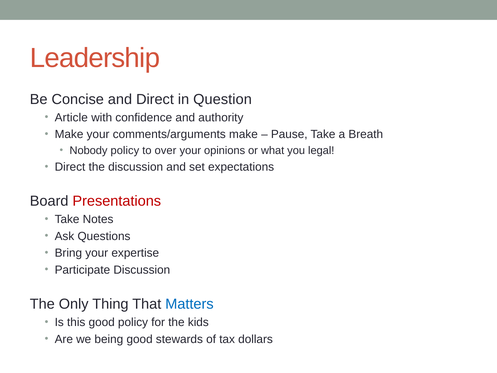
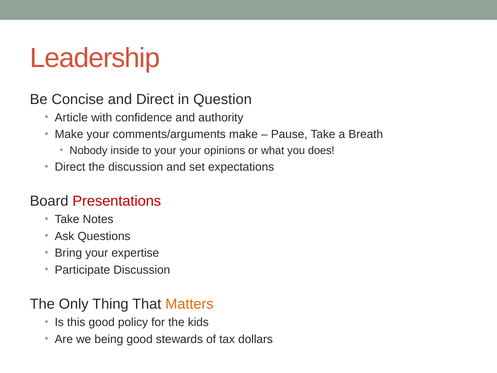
Nobody policy: policy -> inside
to over: over -> your
legal: legal -> does
Matters colour: blue -> orange
